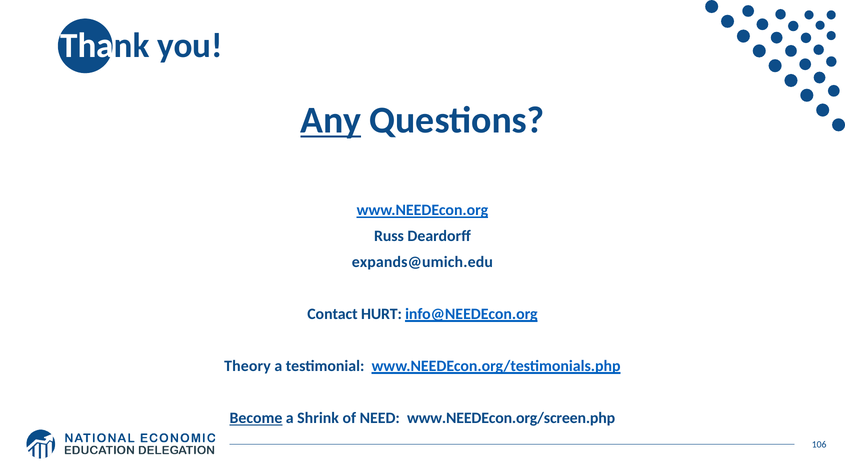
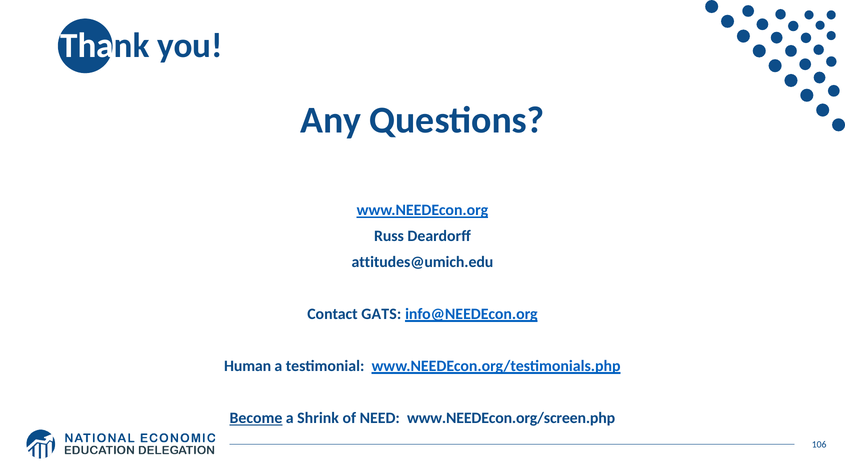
Any underline: present -> none
expands@umich.edu: expands@umich.edu -> attitudes@umich.edu
HURT: HURT -> GATS
Theory: Theory -> Human
